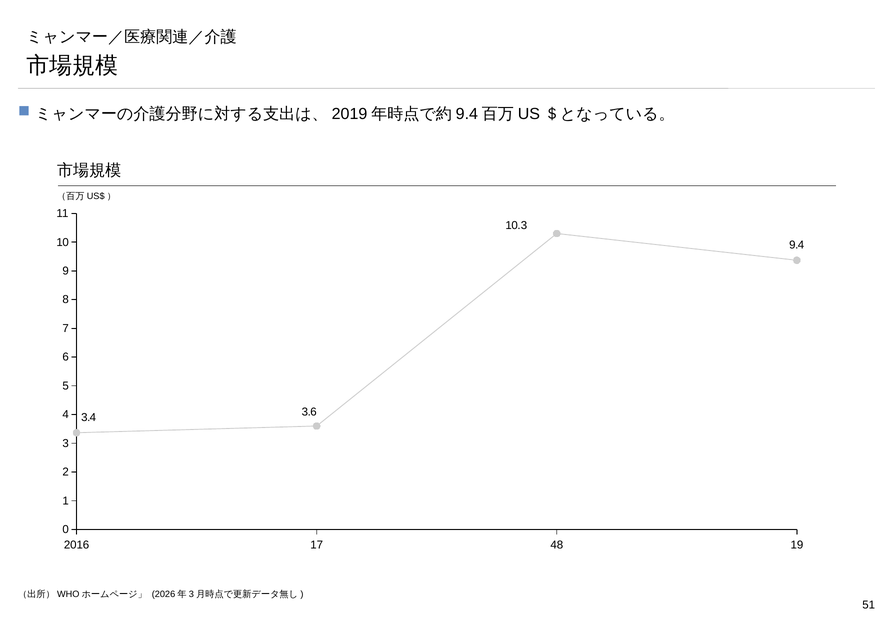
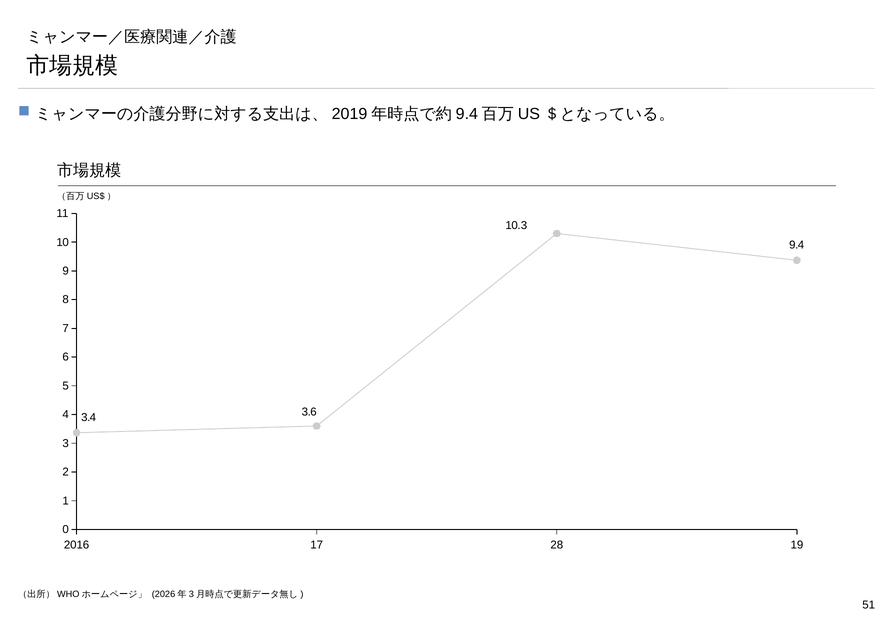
48: 48 -> 28
